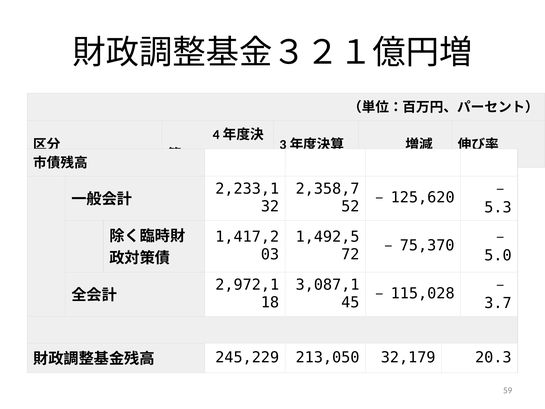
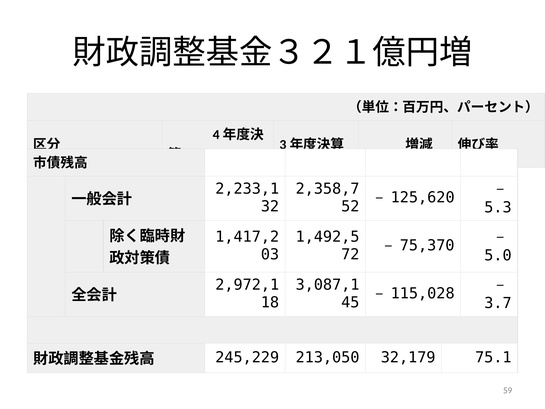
20.3: 20.3 -> 75.1
